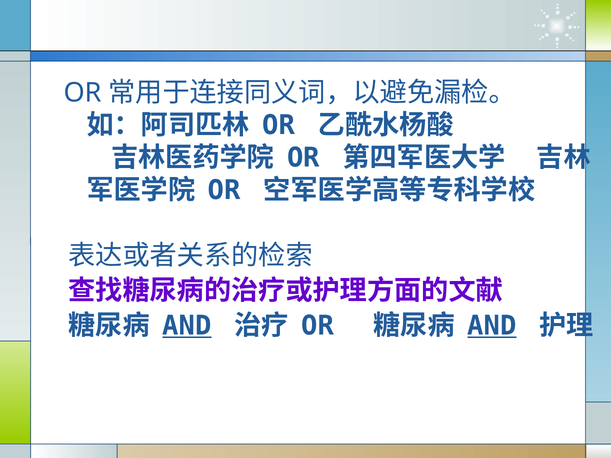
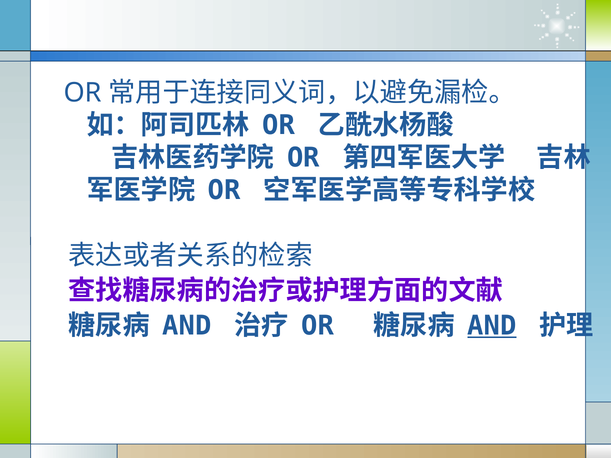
AND at (187, 326) underline: present -> none
